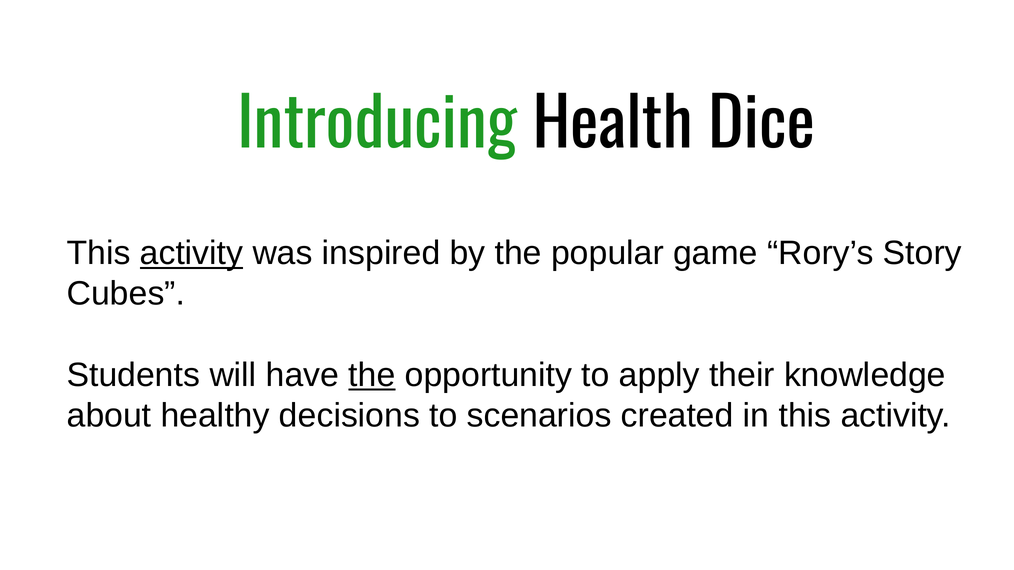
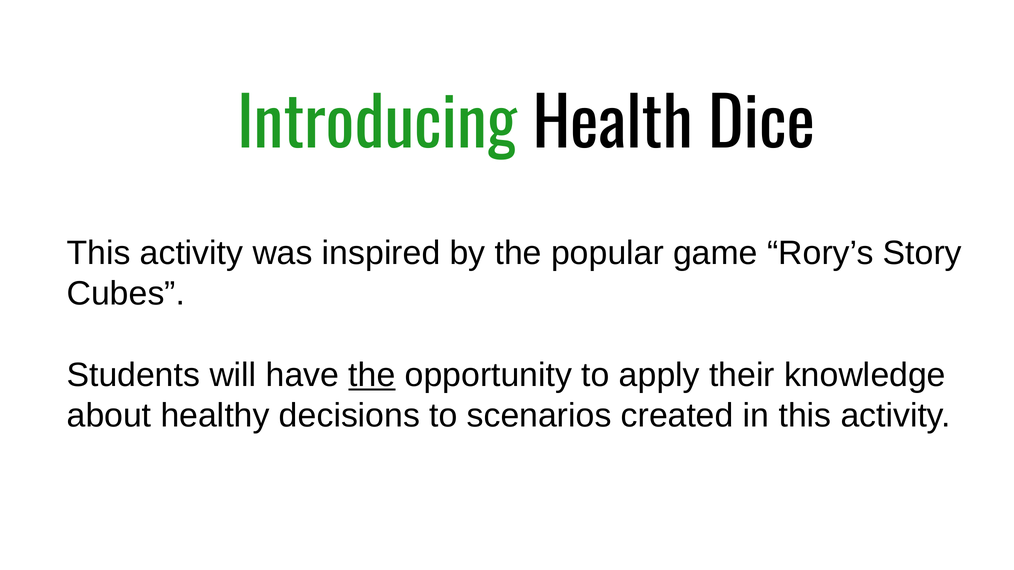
activity at (192, 253) underline: present -> none
